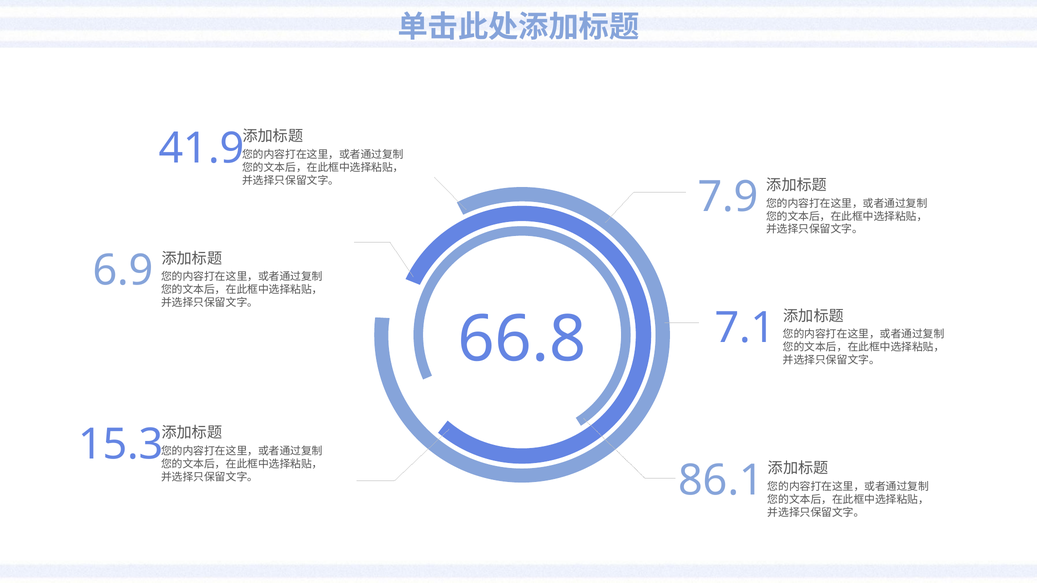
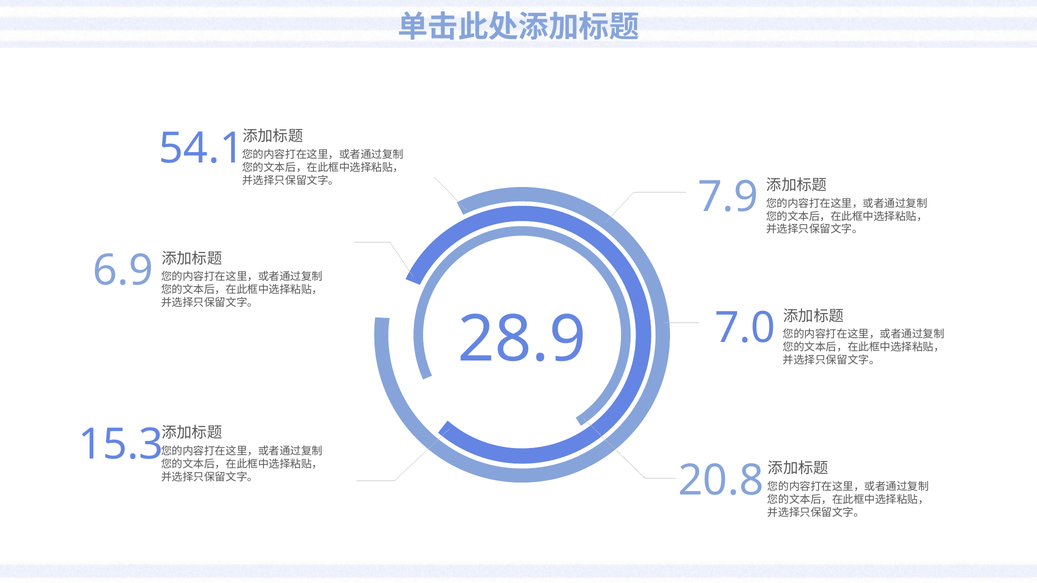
41.9: 41.9 -> 54.1
7.1: 7.1 -> 7.0
66.8: 66.8 -> 28.9
86.1: 86.1 -> 20.8
